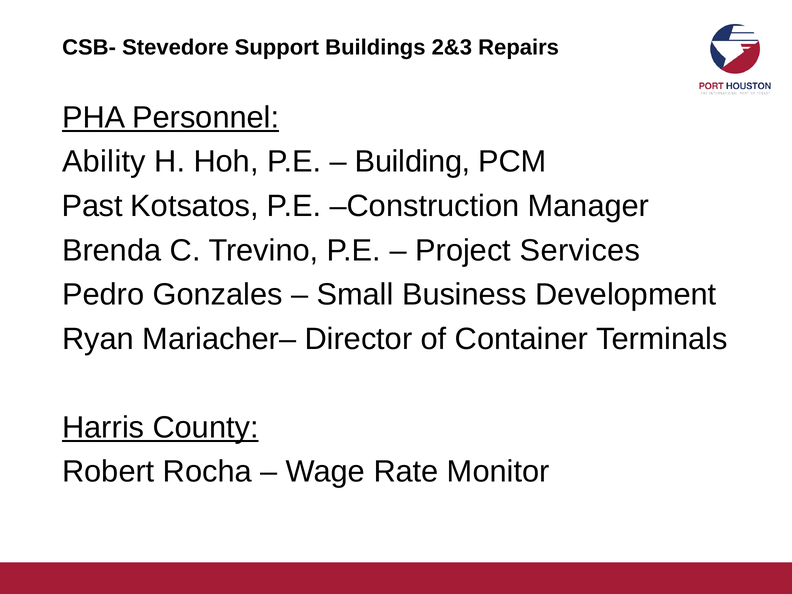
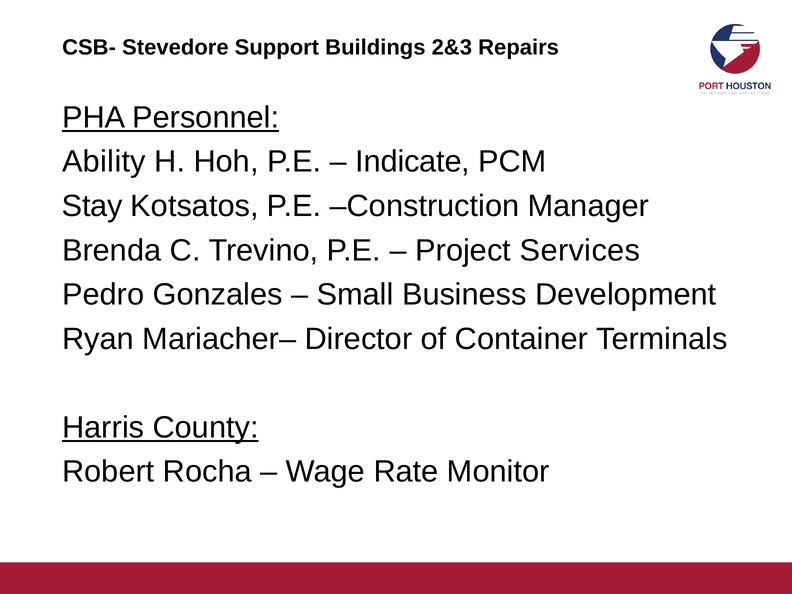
Building: Building -> Indicate
Past: Past -> Stay
